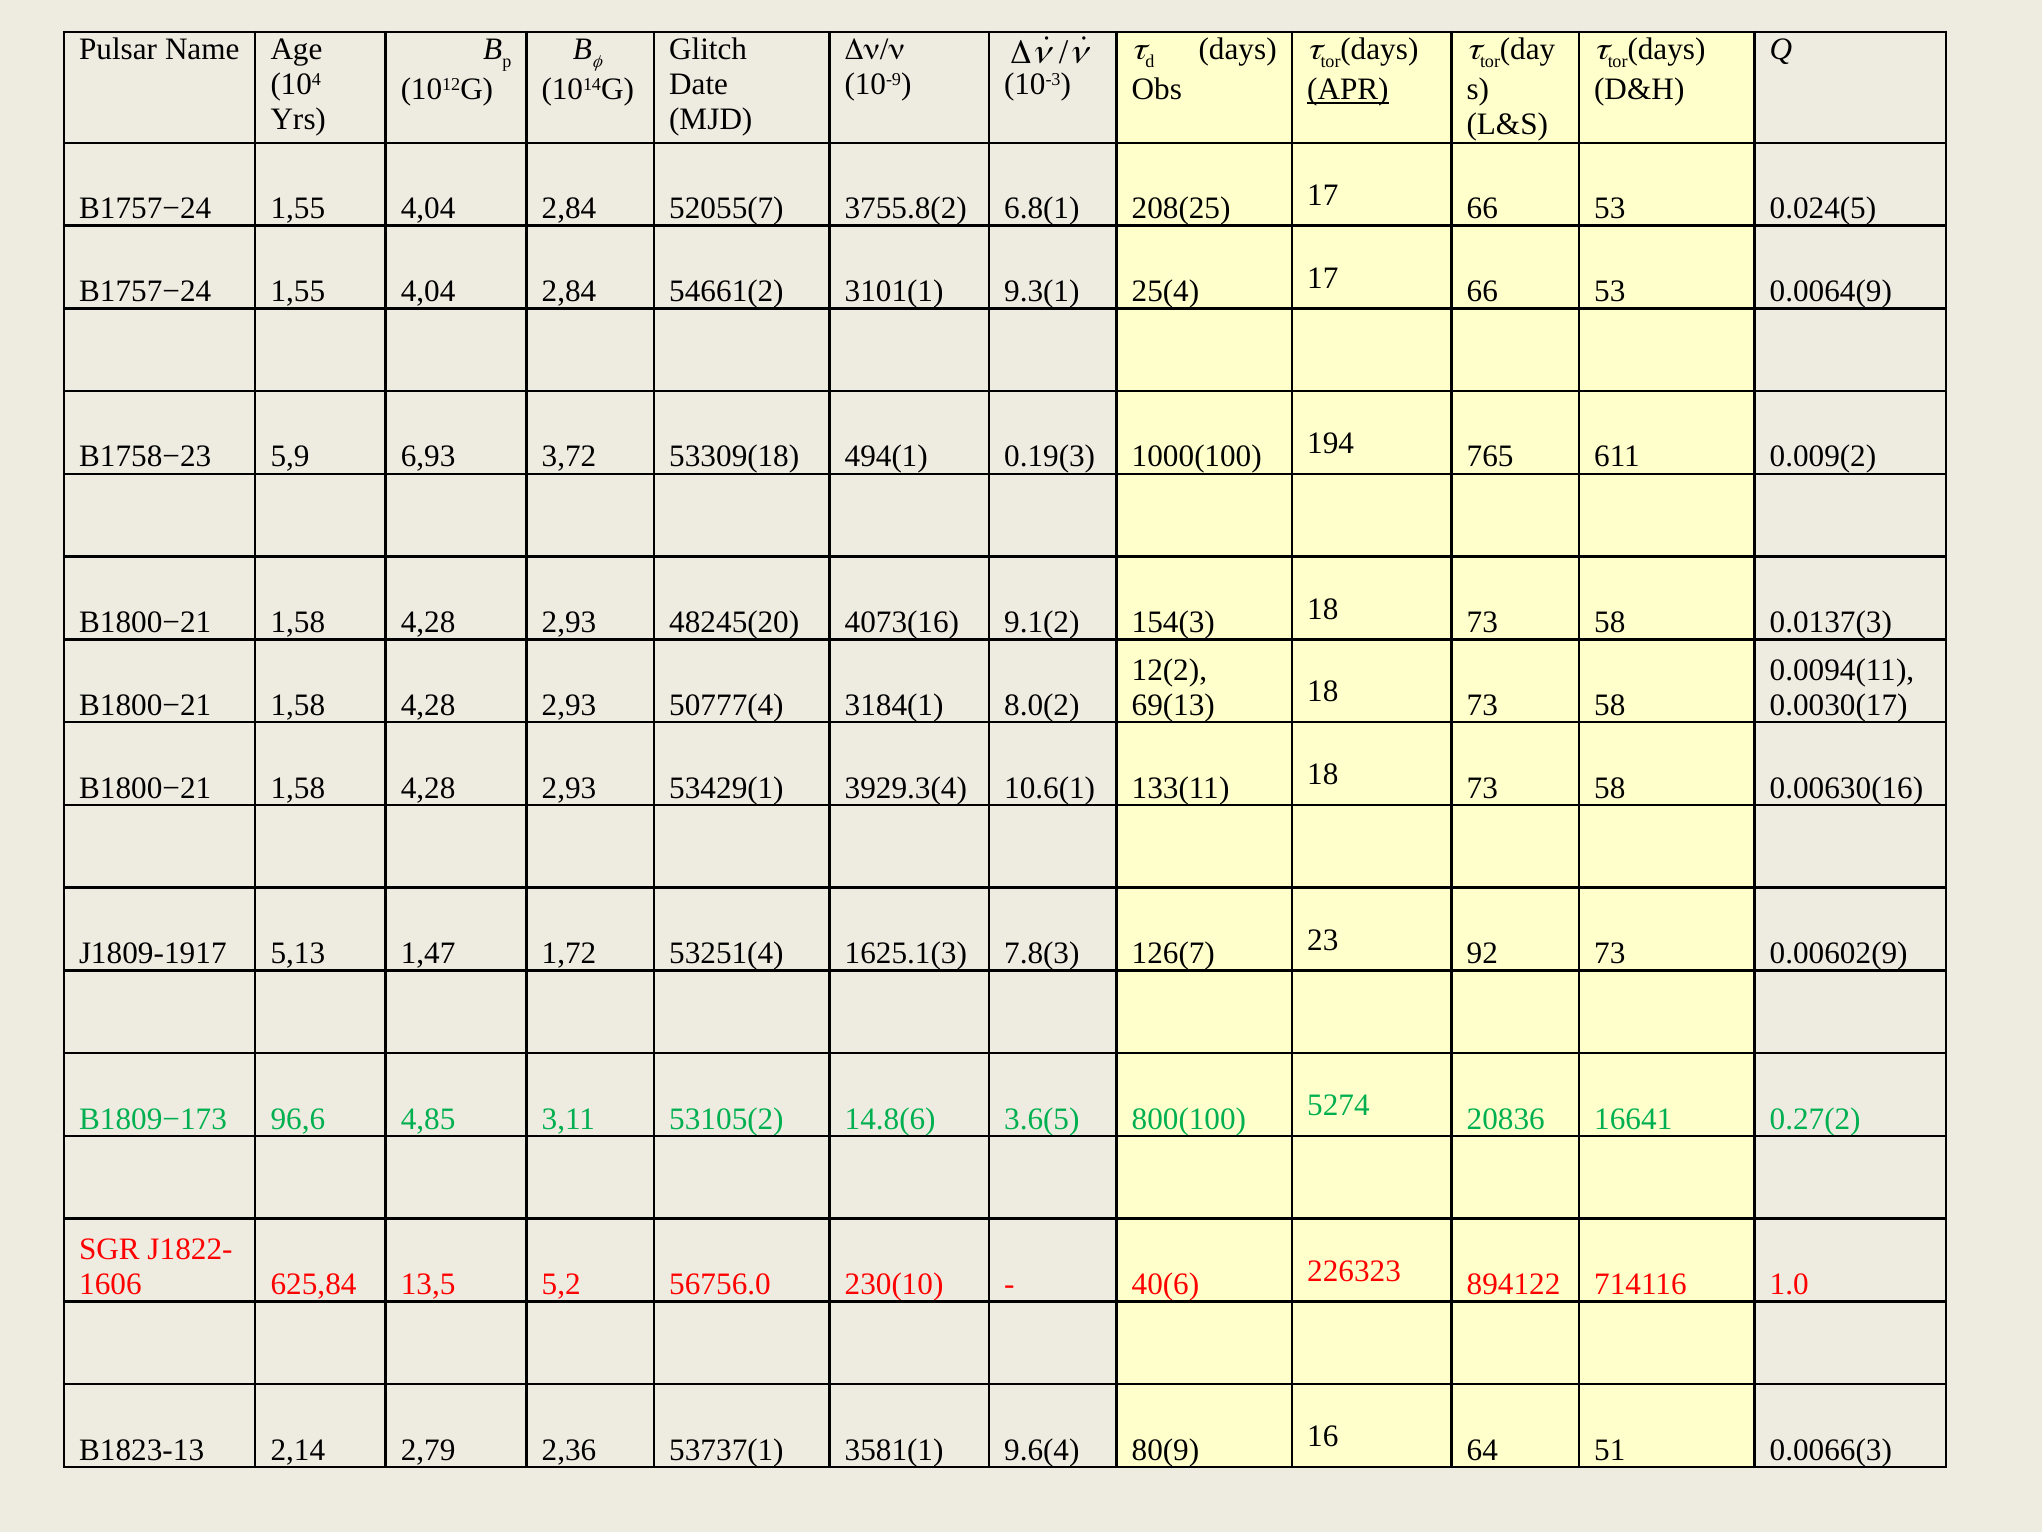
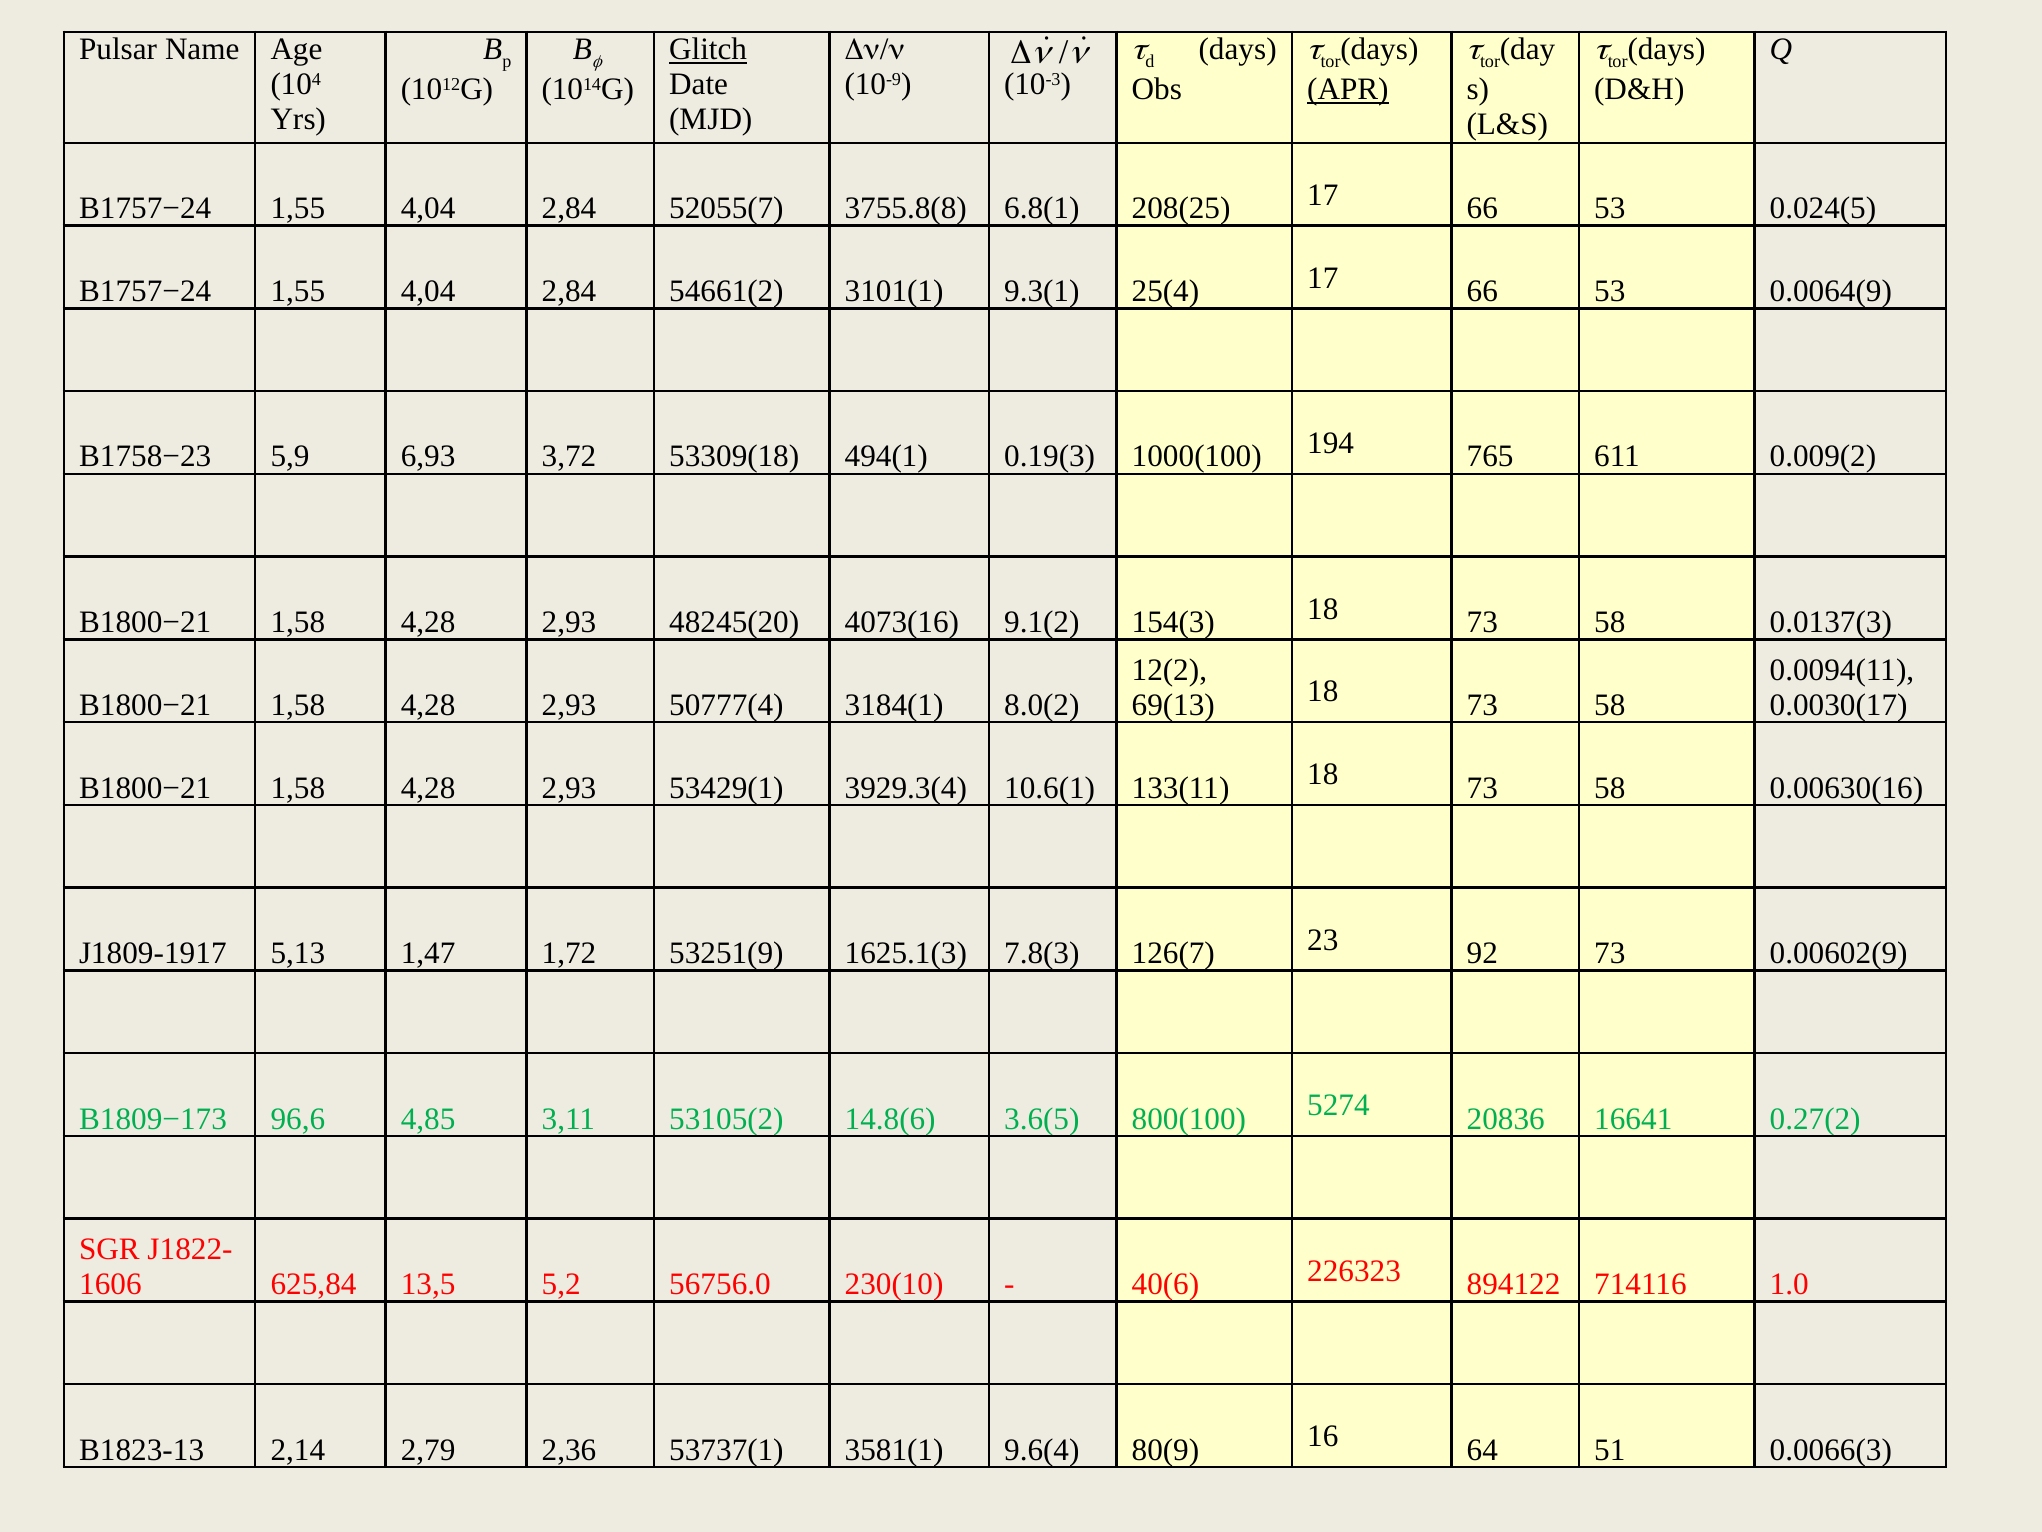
Glitch underline: none -> present
3755.8(2: 3755.8(2 -> 3755.8(8
53251(4: 53251(4 -> 53251(9
